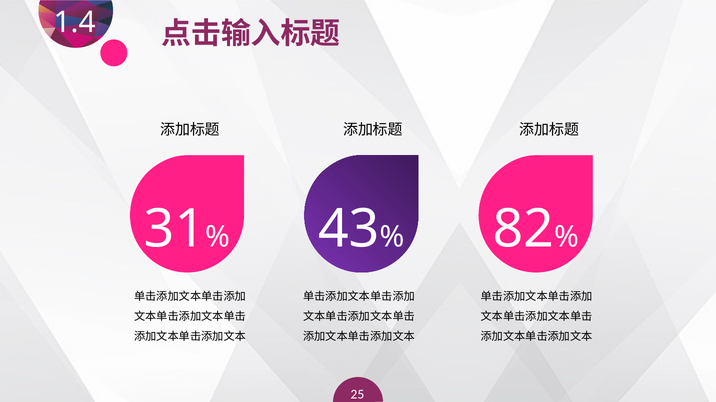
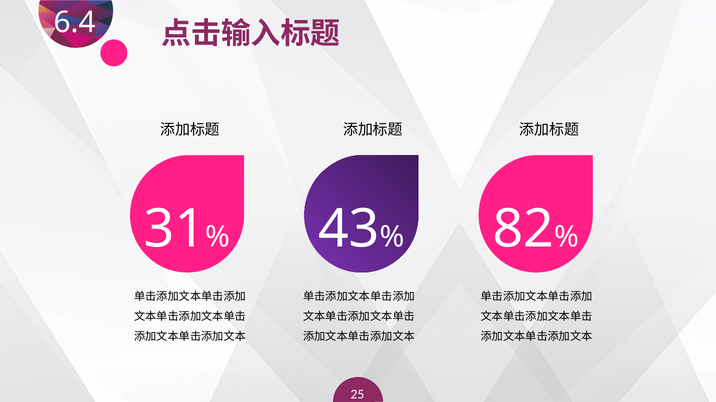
1.4: 1.4 -> 6.4
